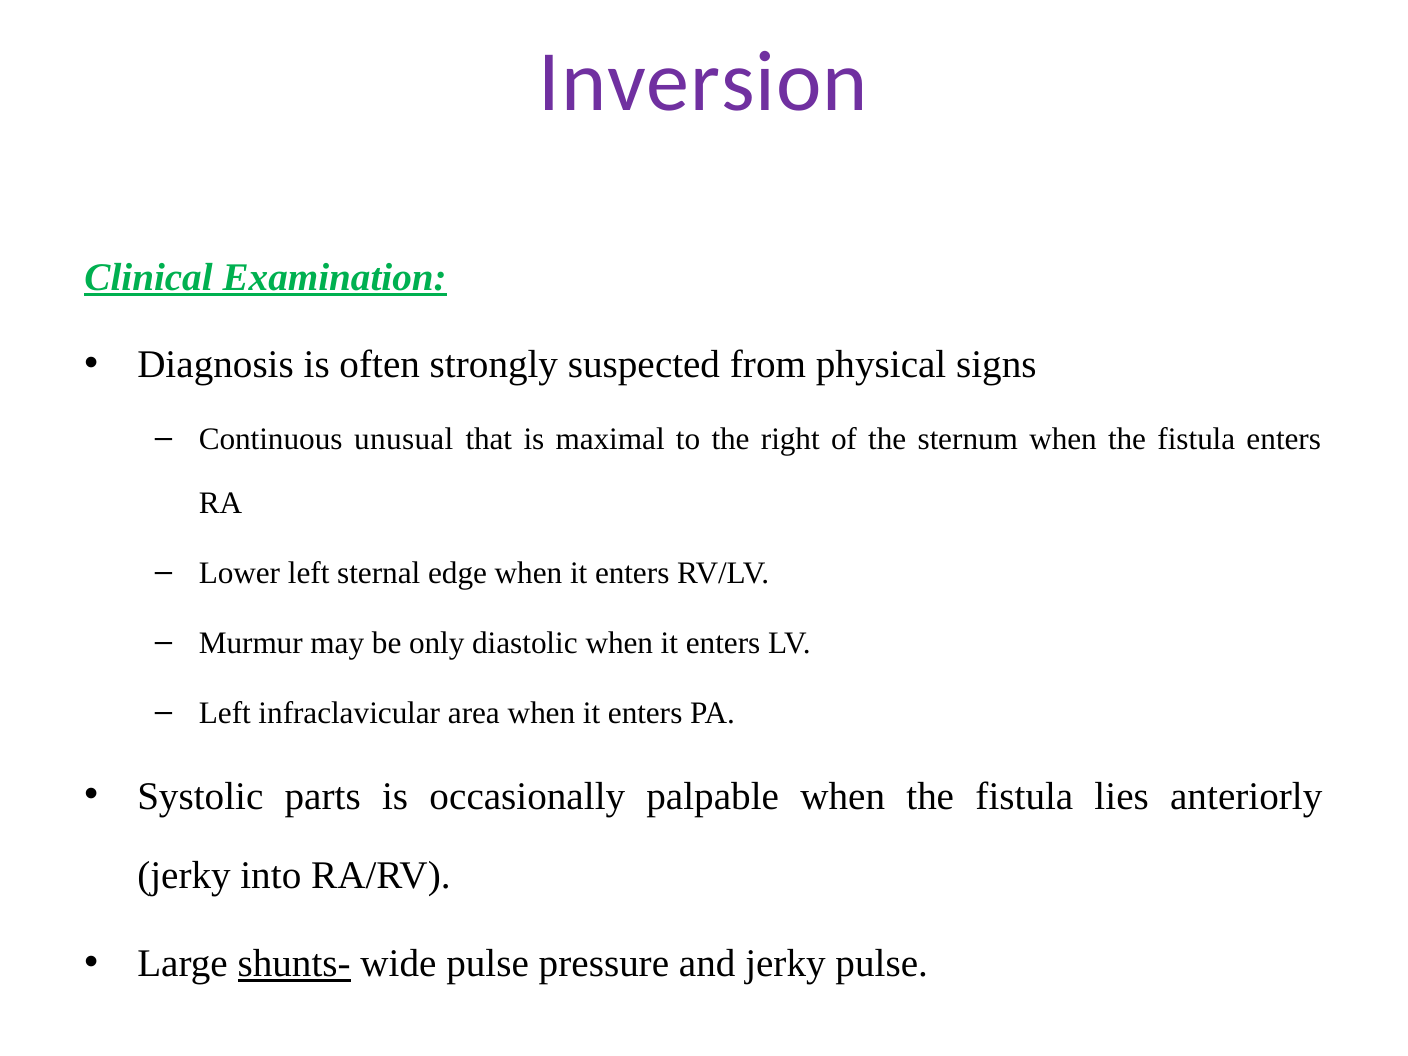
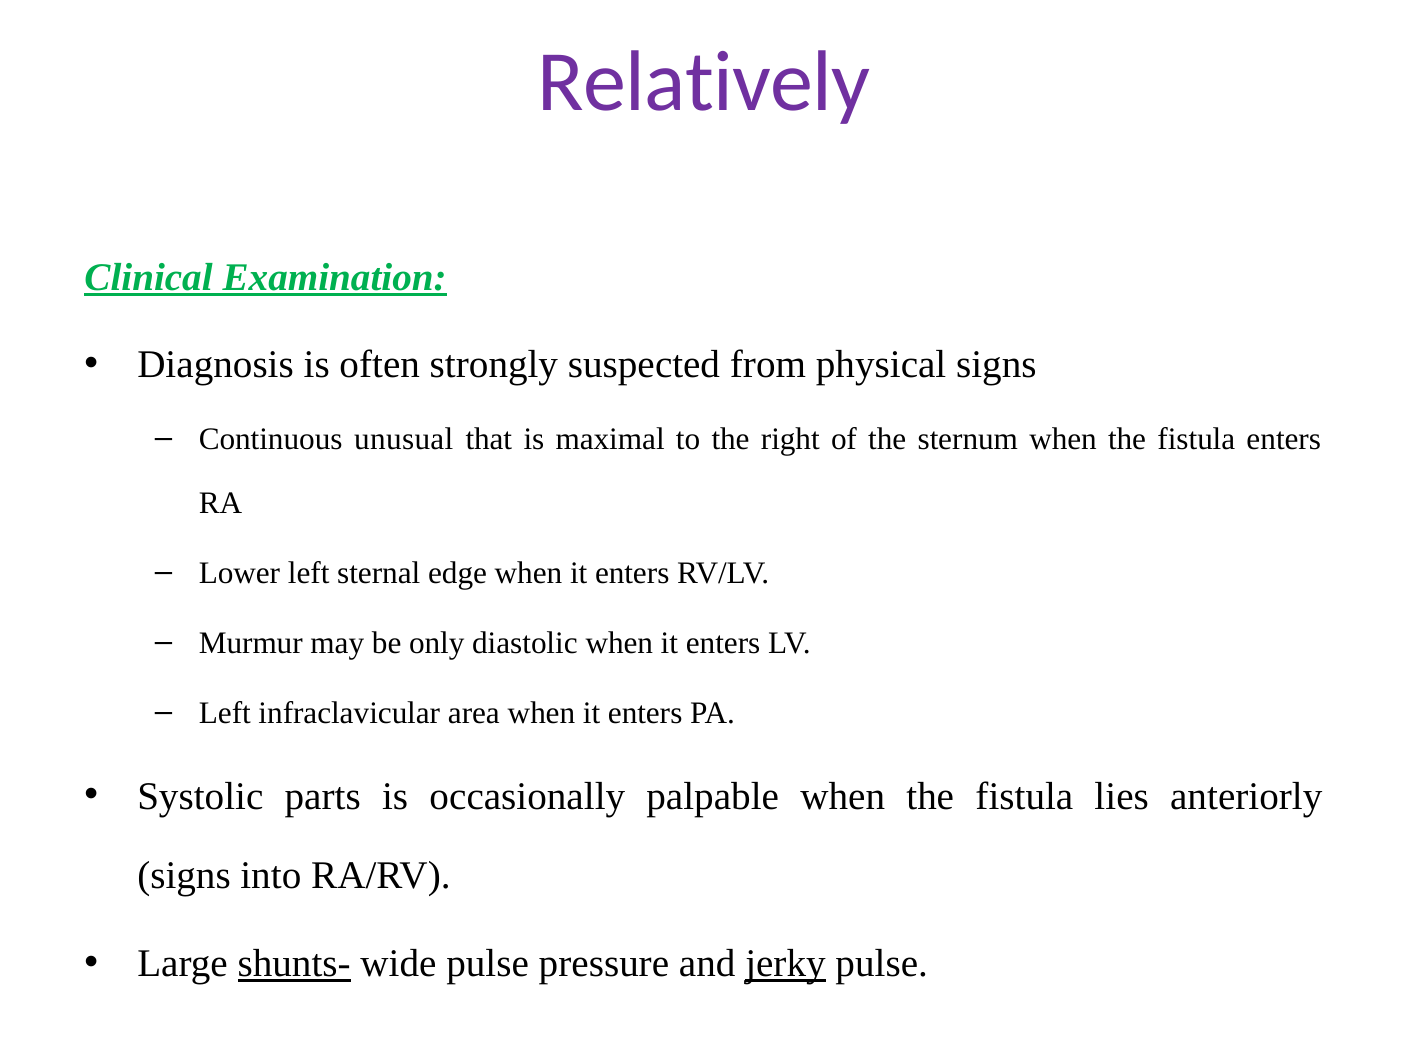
Inversion: Inversion -> Relatively
jerky at (184, 876): jerky -> signs
jerky at (785, 964) underline: none -> present
